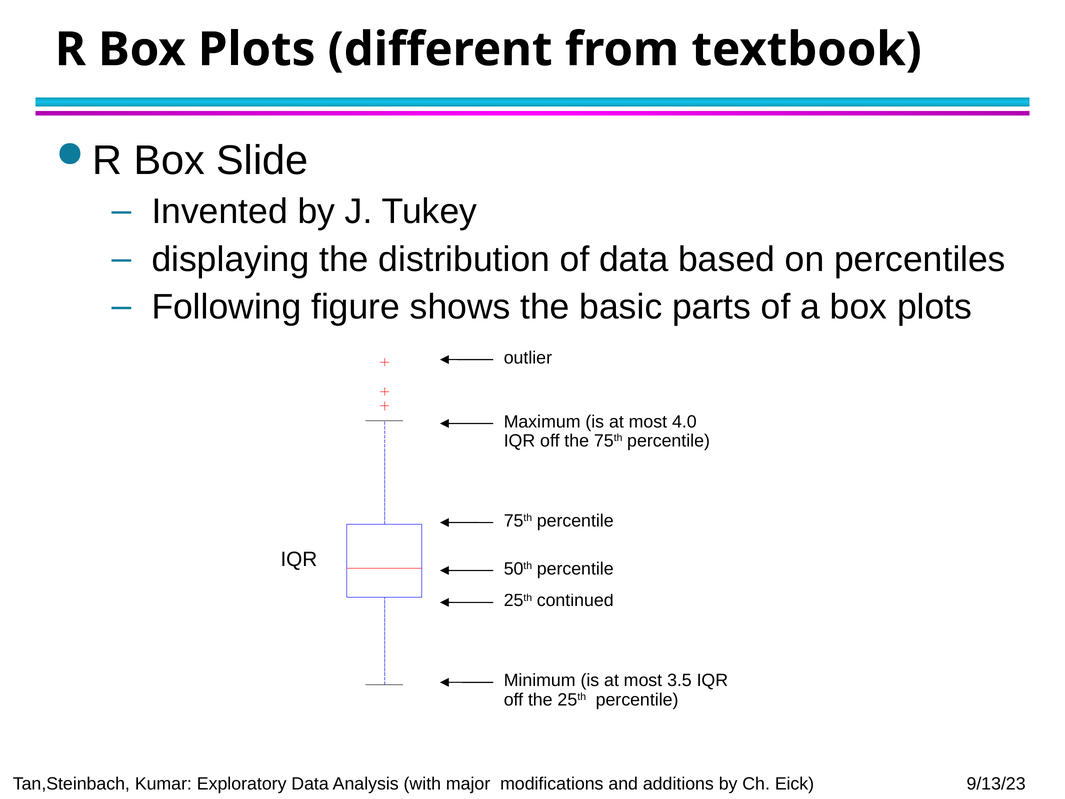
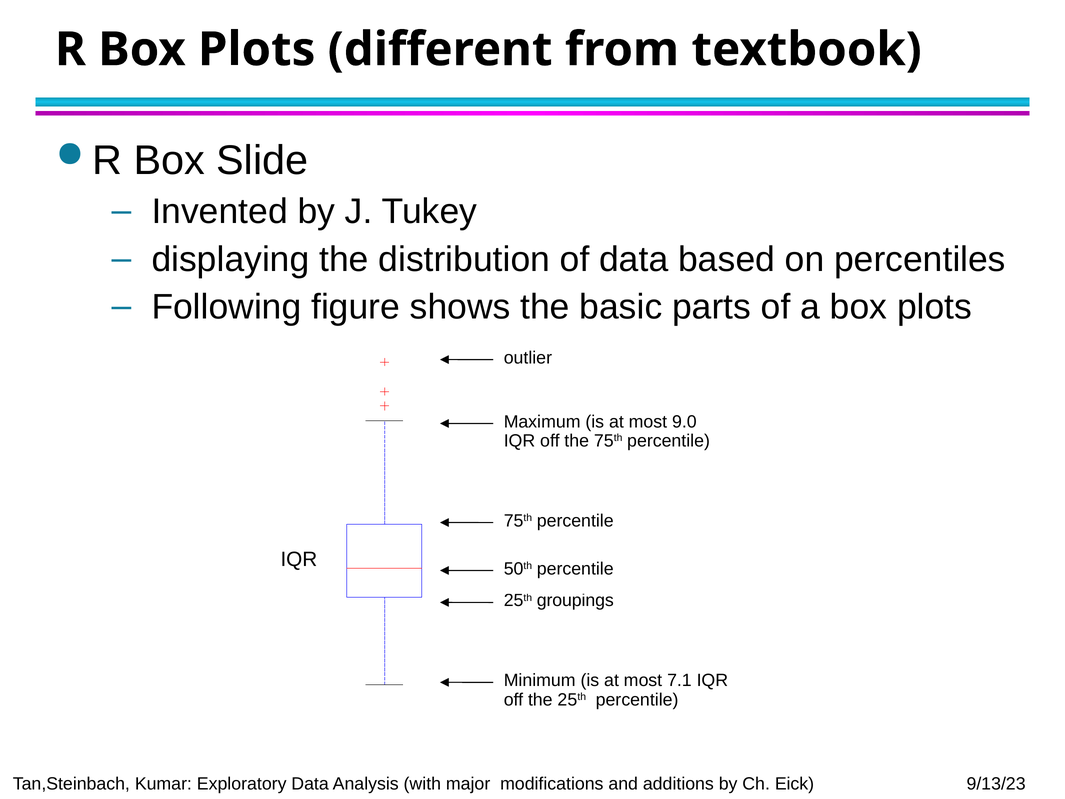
4.0: 4.0 -> 9.0
continued: continued -> groupings
3.5: 3.5 -> 7.1
